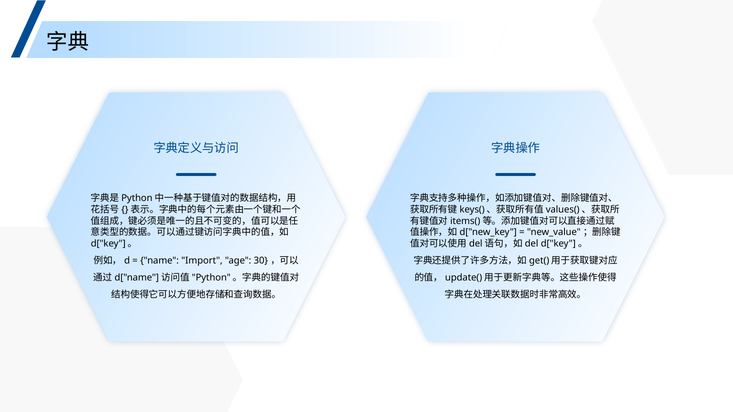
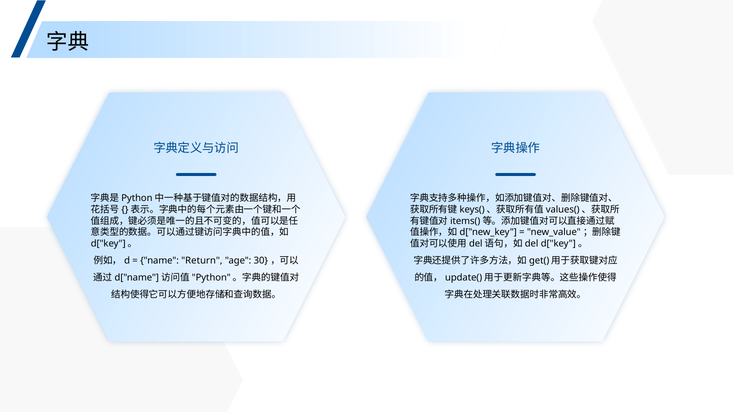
Import: Import -> Return
